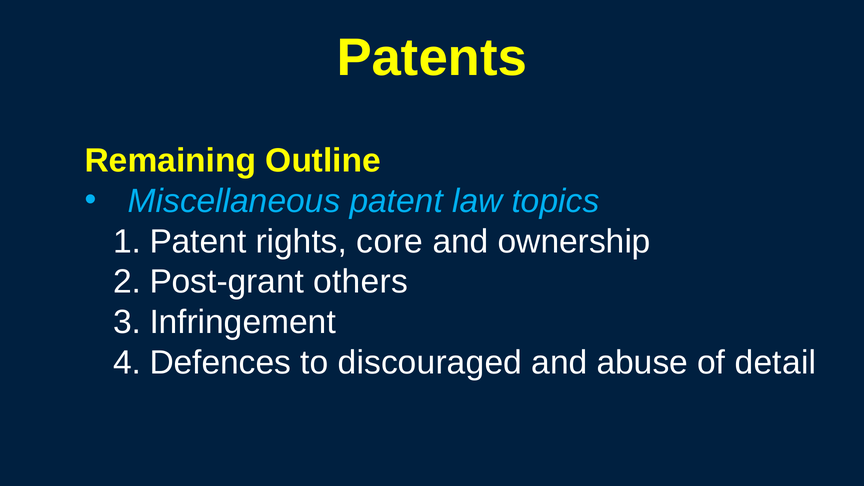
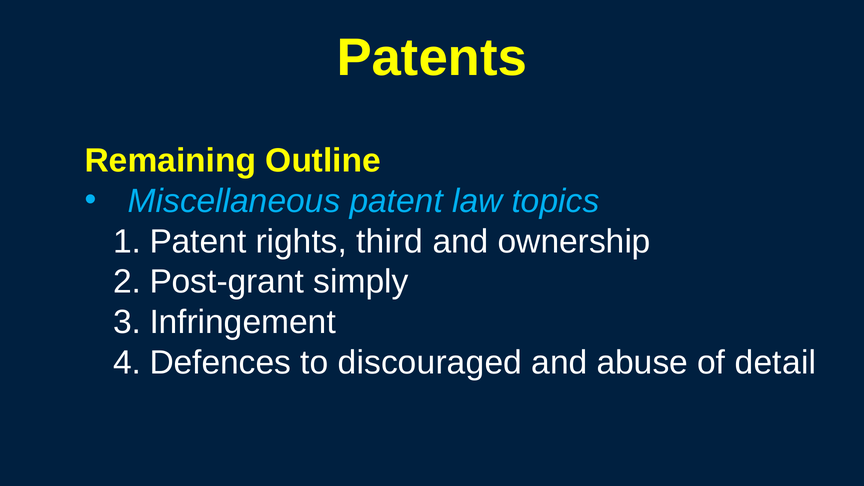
core: core -> third
others: others -> simply
